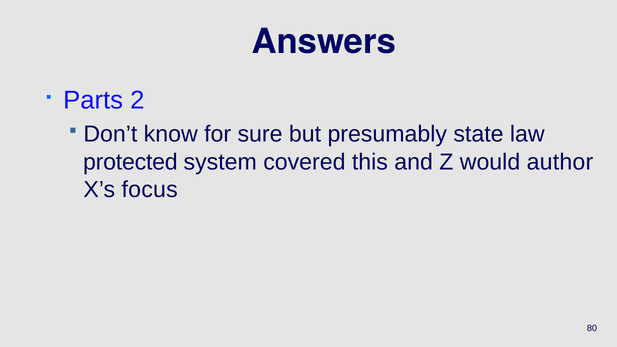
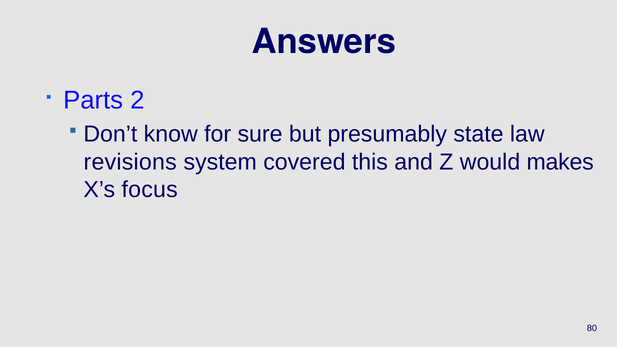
protected: protected -> revisions
author: author -> makes
